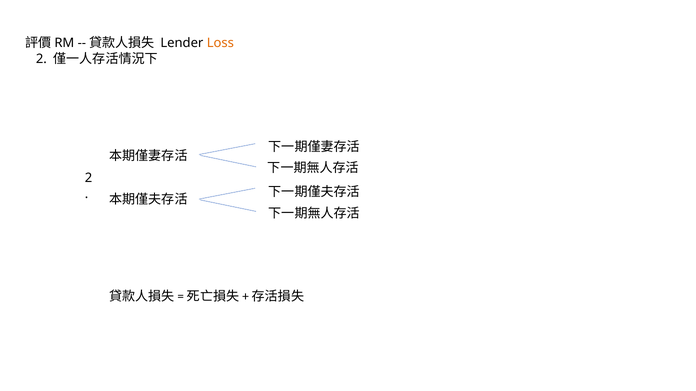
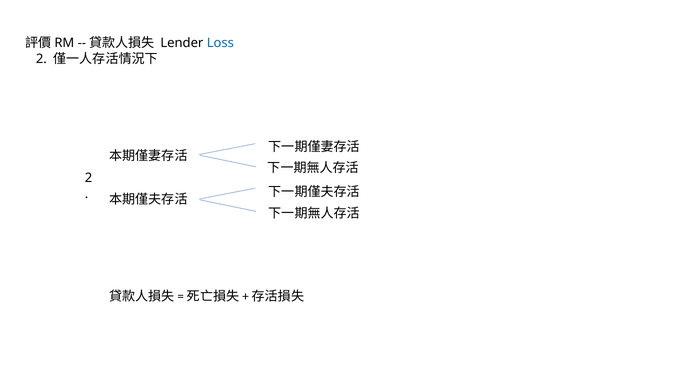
Loss colour: orange -> blue
